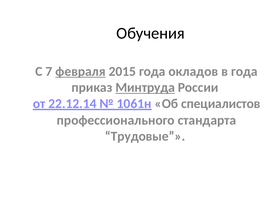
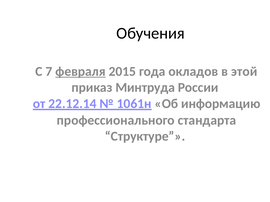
в года: года -> этой
Минтруда underline: present -> none
специалистов: специалистов -> информацию
Трудовые: Трудовые -> Структуре
